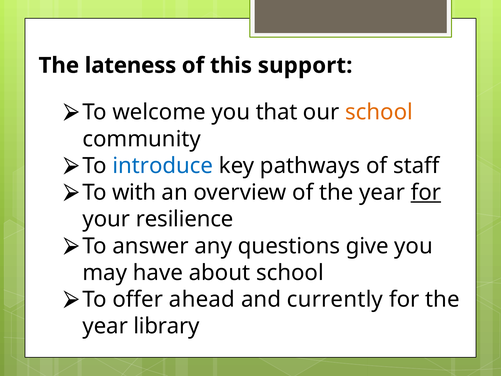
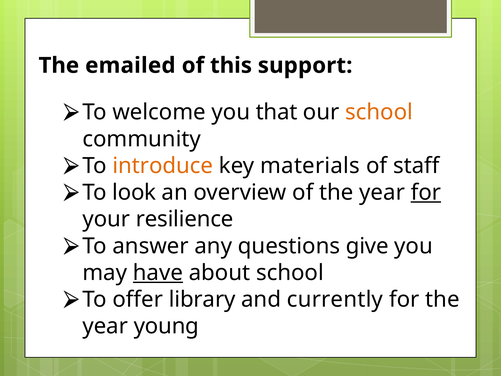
lateness: lateness -> emailed
introduce colour: blue -> orange
pathways: pathways -> materials
with: with -> look
have underline: none -> present
ahead: ahead -> library
library: library -> young
